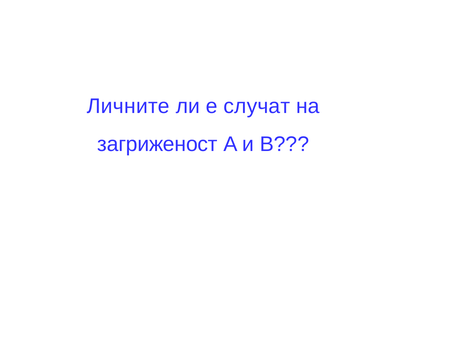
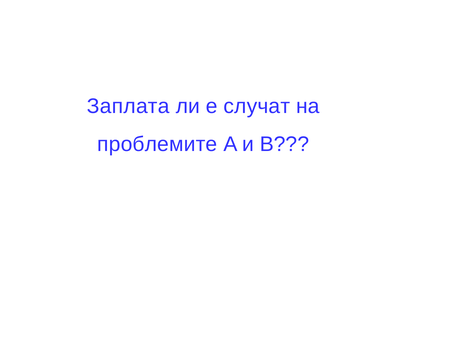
Личните: Личните -> Заплата
загриженост: загриженост -> проблемите
